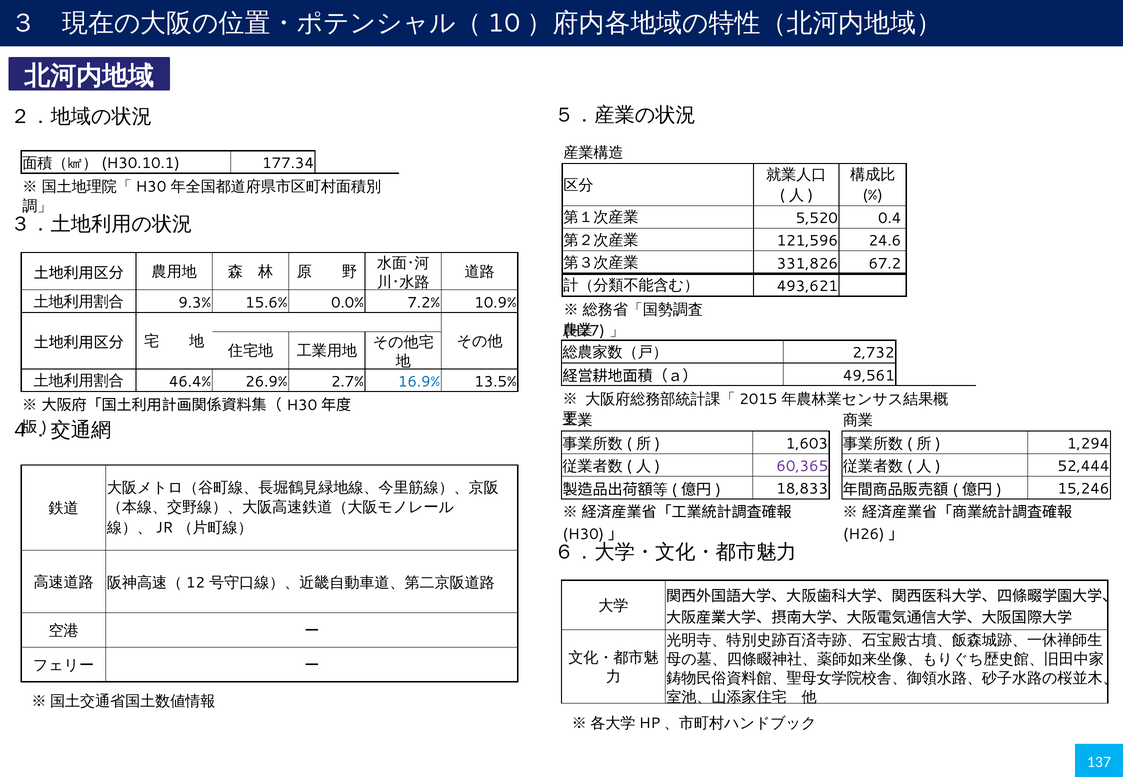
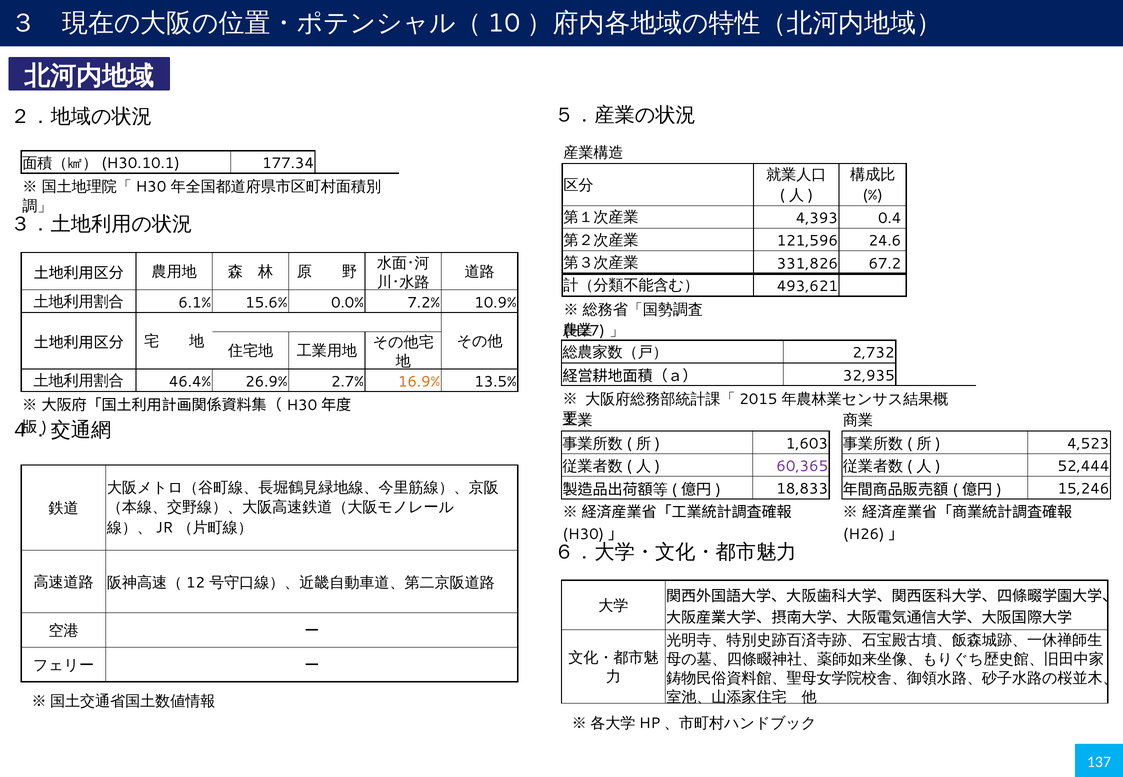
5,520: 5,520 -> 4,393
9.3%: 9.3% -> 6.1%
49,561: 49,561 -> 32,935
16.9% colour: blue -> orange
1,294: 1,294 -> 4,523
